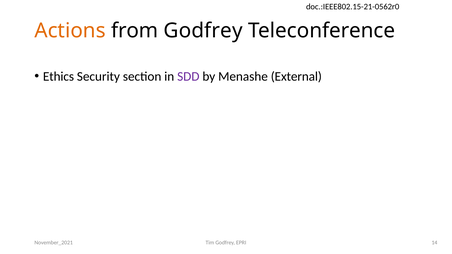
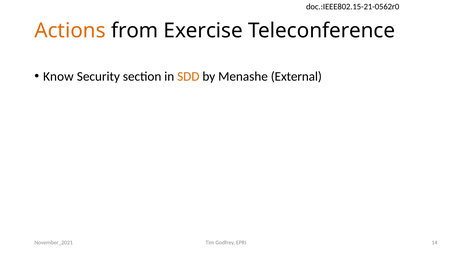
from Godfrey: Godfrey -> Exercise
Ethics: Ethics -> Know
SDD colour: purple -> orange
